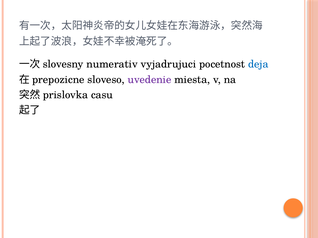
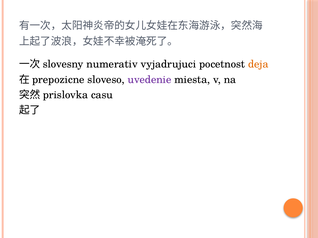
deja colour: blue -> orange
